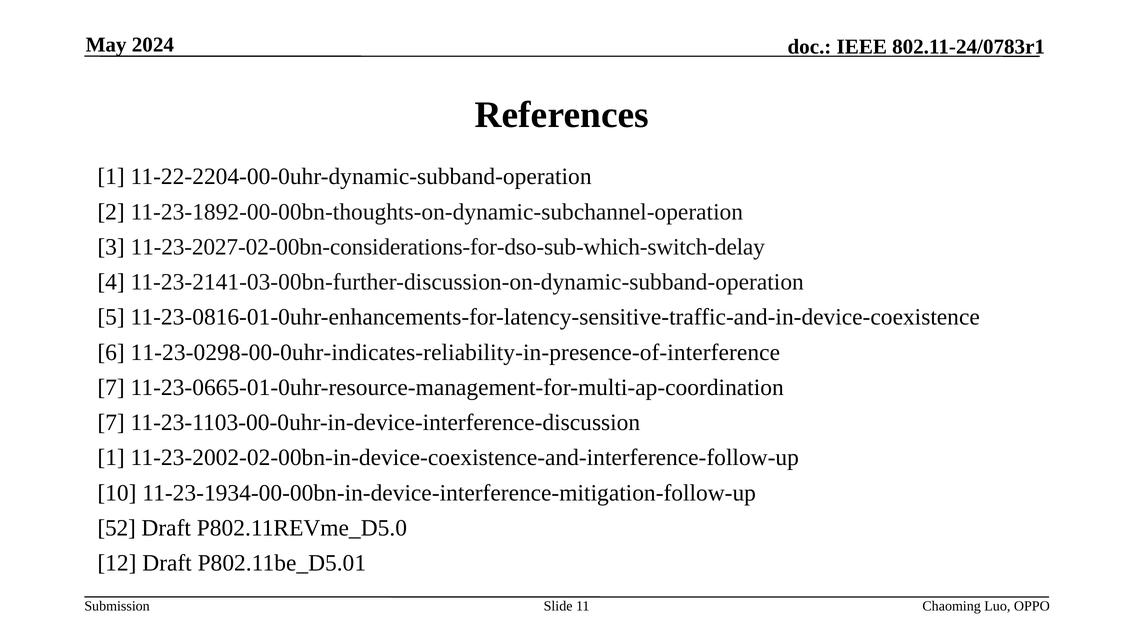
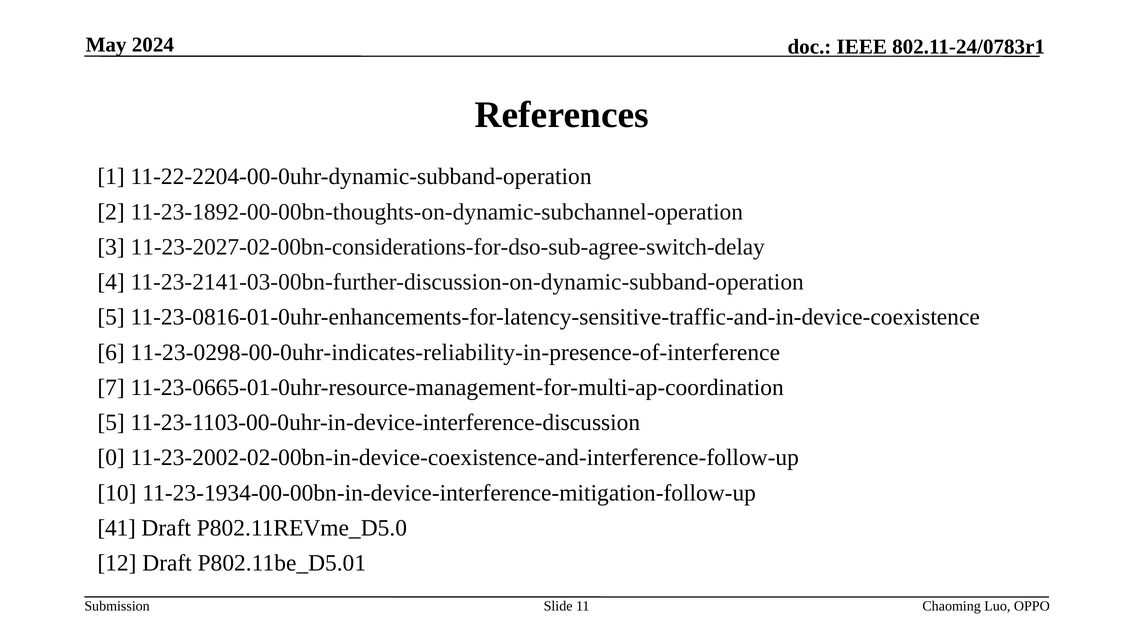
11-23-2027-02-00bn-considerations-for-dso-sub-which-switch-delay: 11-23-2027-02-00bn-considerations-for-dso-sub-which-switch-delay -> 11-23-2027-02-00bn-considerations-for-dso-sub-agree-switch-delay
7 at (111, 423): 7 -> 5
1 at (111, 458): 1 -> 0
52: 52 -> 41
